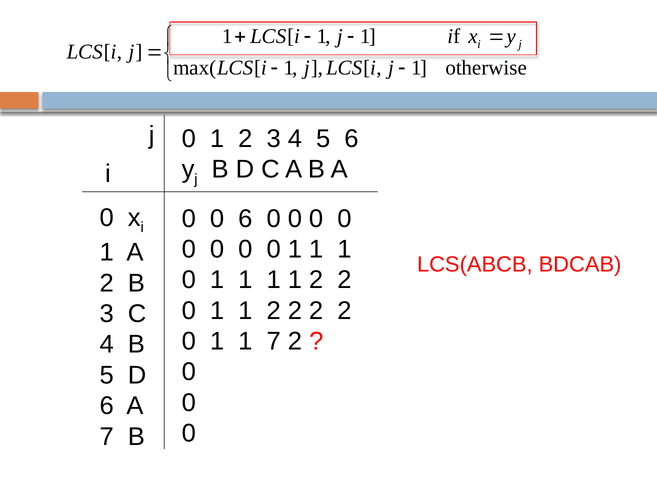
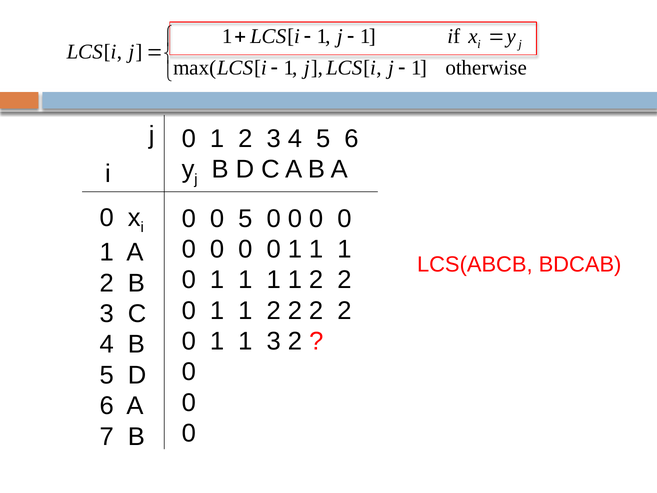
0 6: 6 -> 5
1 7: 7 -> 3
